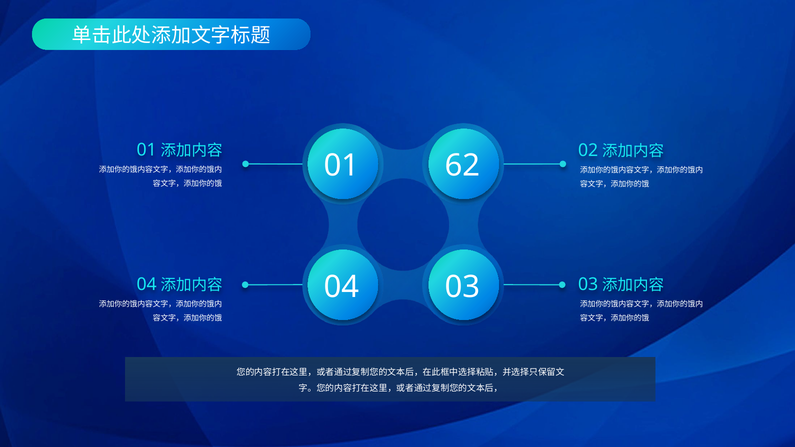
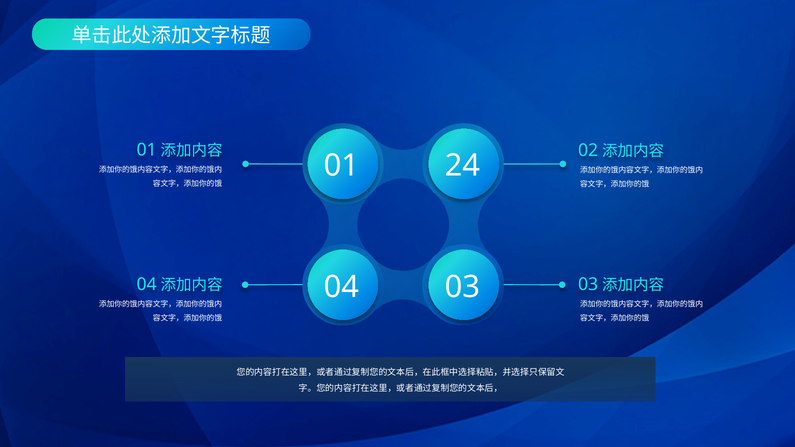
62: 62 -> 24
